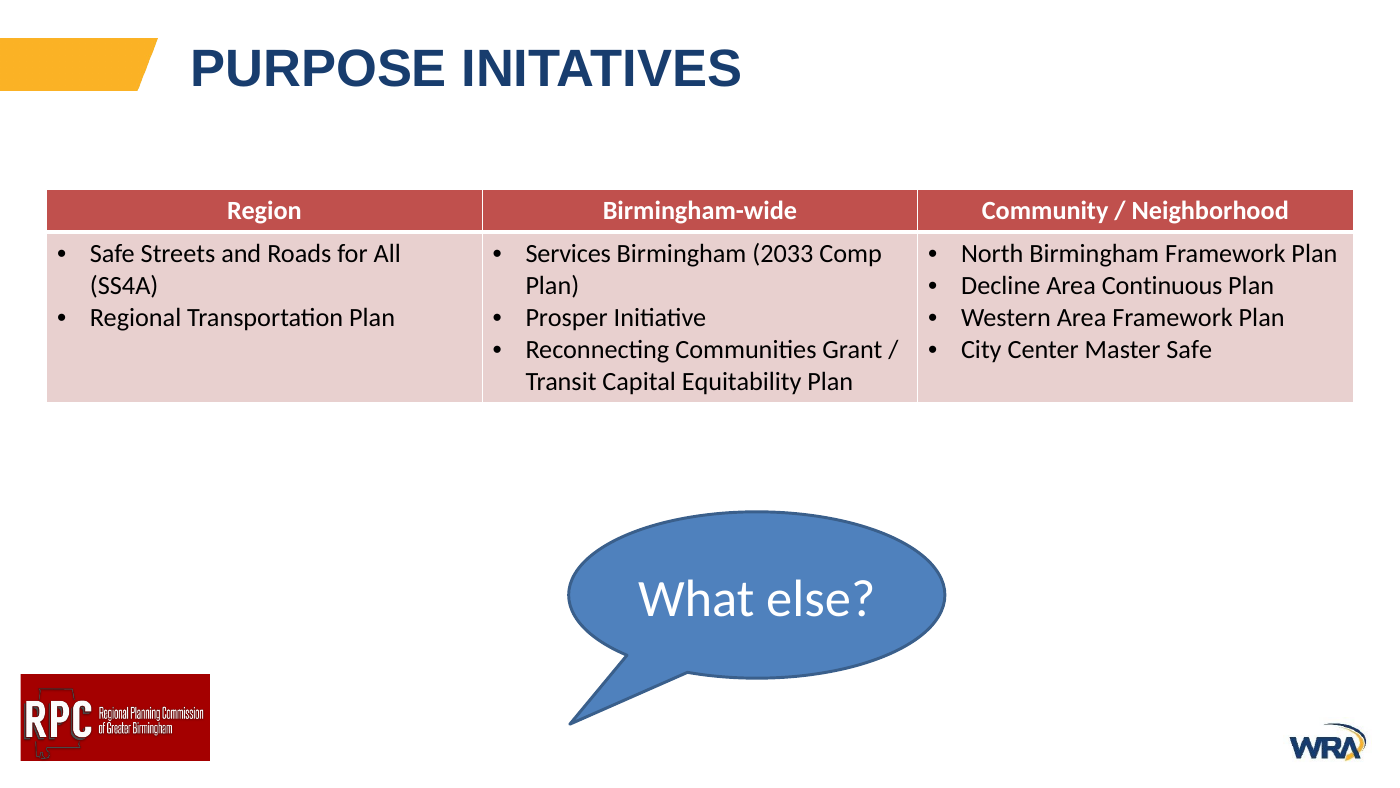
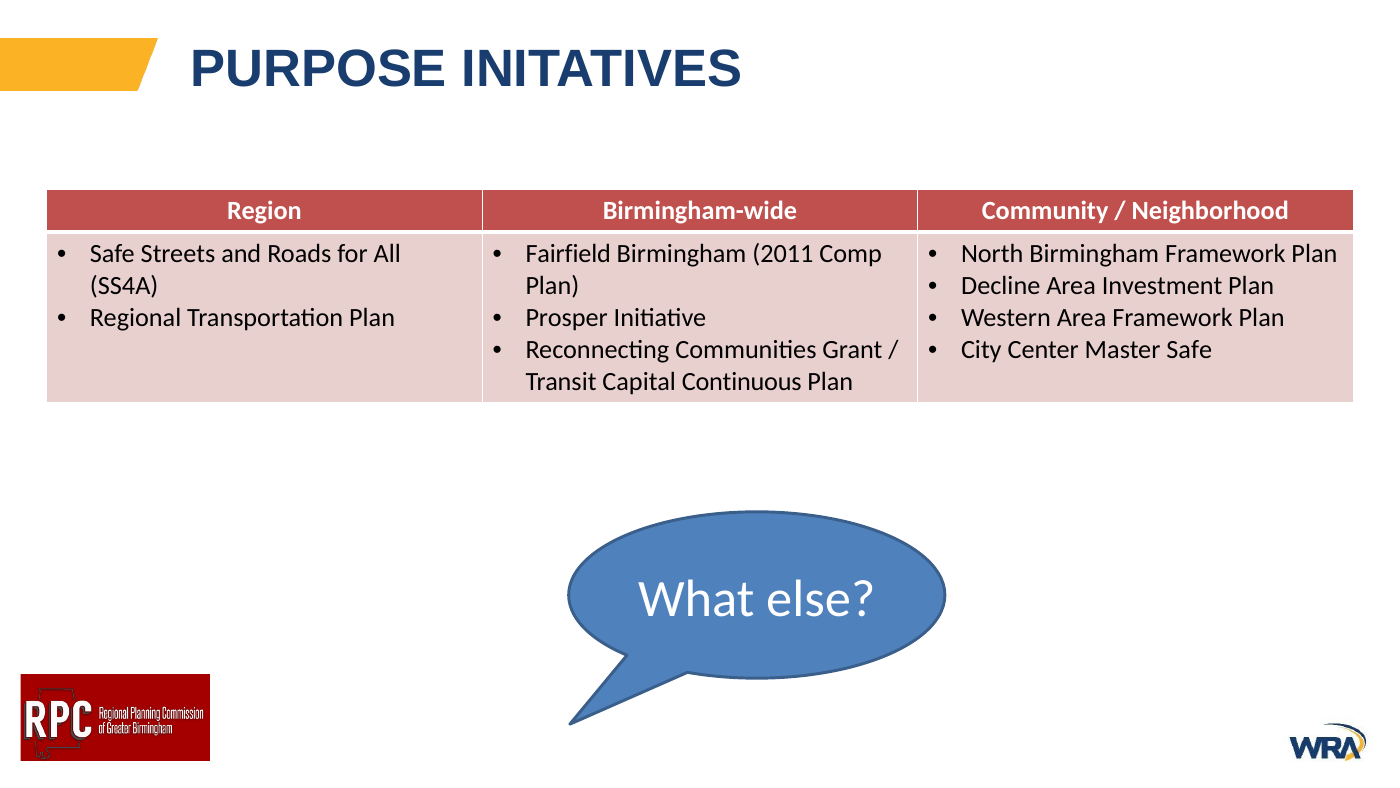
Services: Services -> Fairfield
2033: 2033 -> 2011
Continuous: Continuous -> Investment
Equitability: Equitability -> Continuous
